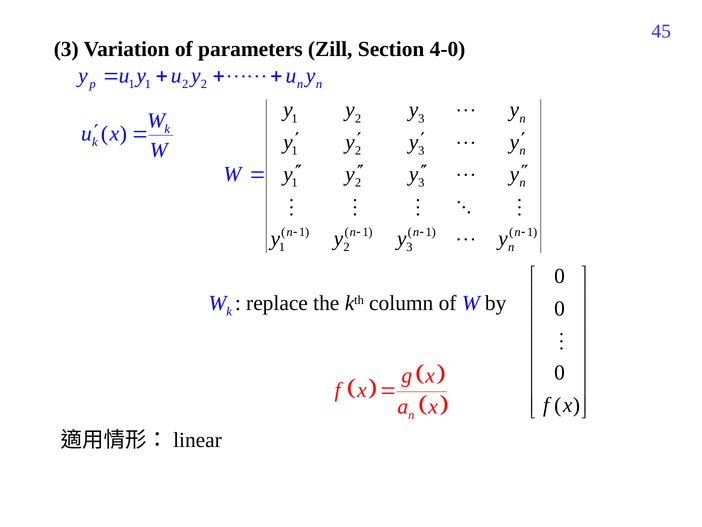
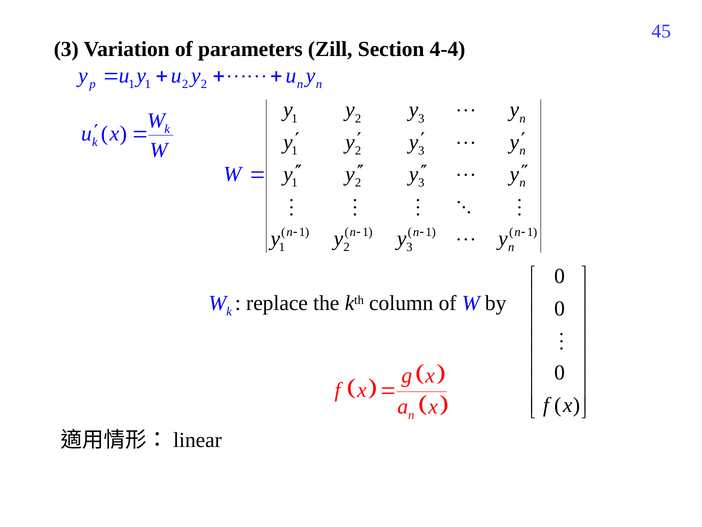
4-0: 4-0 -> 4-4
